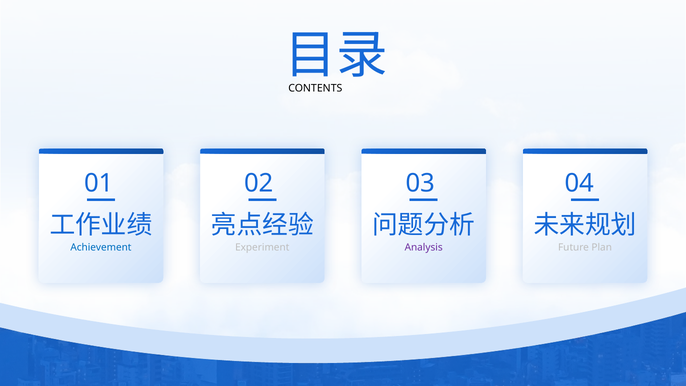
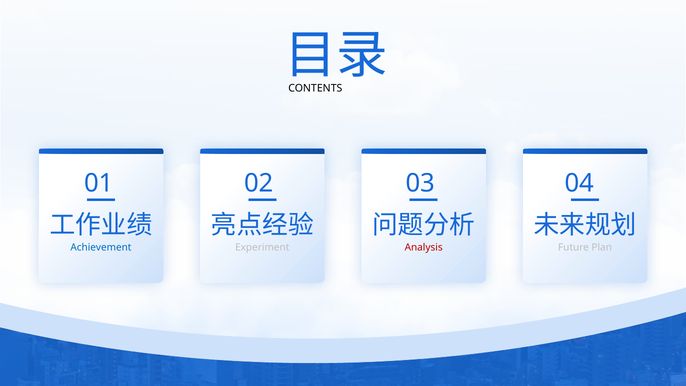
Analysis colour: purple -> red
